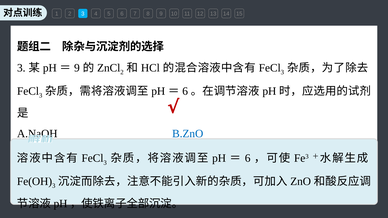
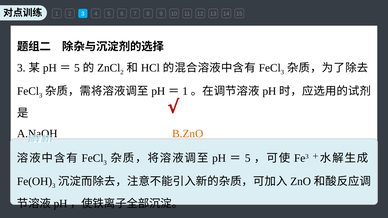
9 at (77, 68): 9 -> 5
6 at (185, 91): 6 -> 1
B.ZnO colour: blue -> orange
6 at (248, 158): 6 -> 5
